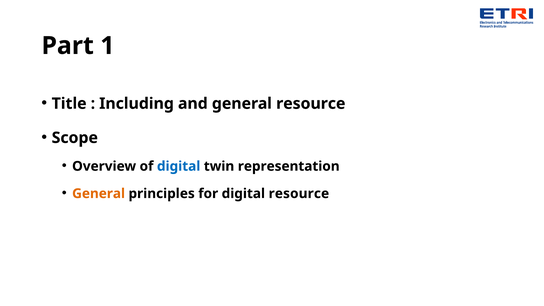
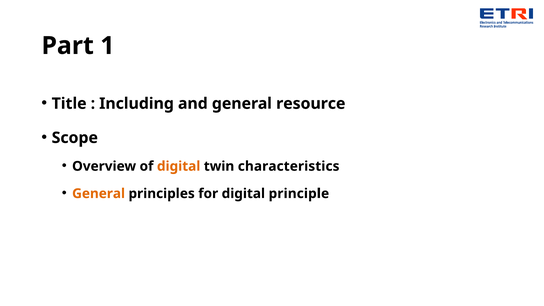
digital at (179, 166) colour: blue -> orange
representation: representation -> characteristics
digital resource: resource -> principle
